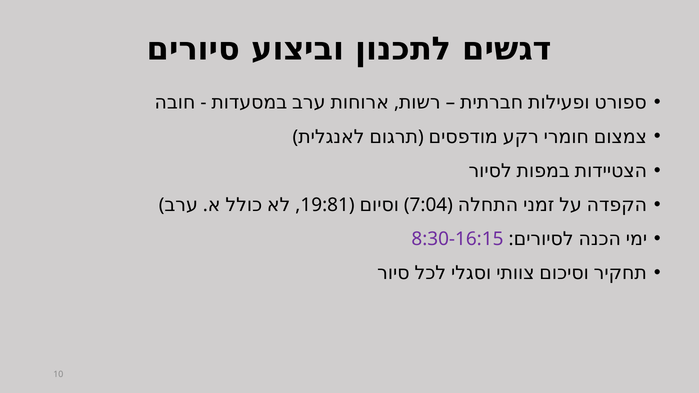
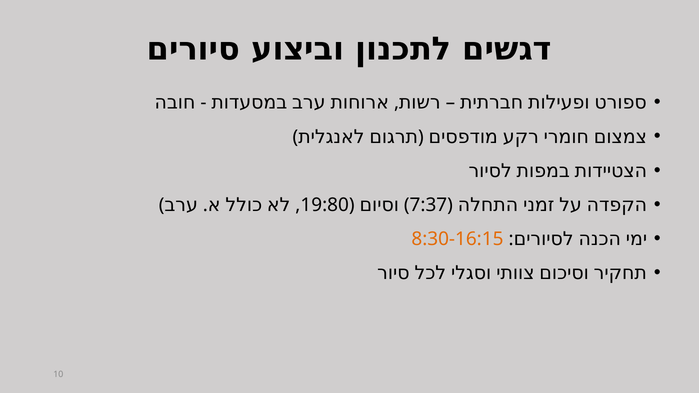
19:81: 19:81 -> 19:80
7:04: 7:04 -> 7:37
8:30-16:15 colour: purple -> orange
